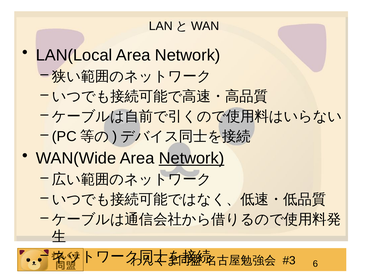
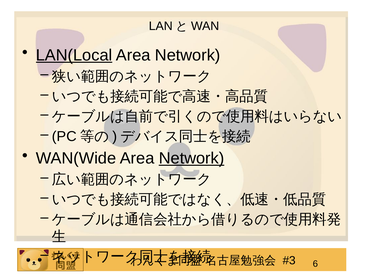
LAN(Local underline: none -> present
